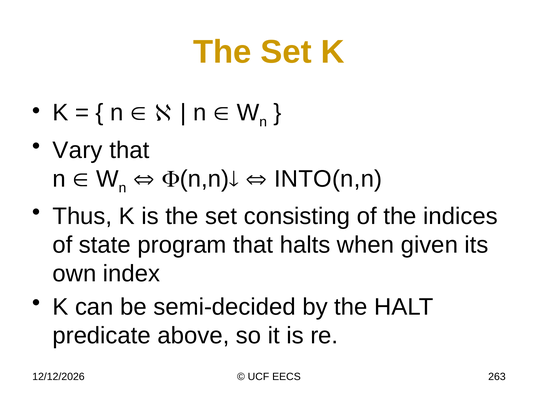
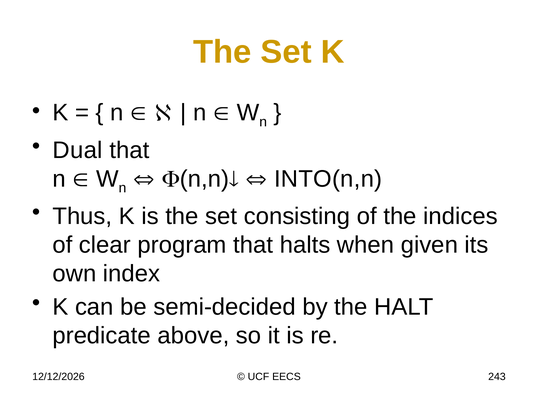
Vary: Vary -> Dual
state: state -> clear
263: 263 -> 243
